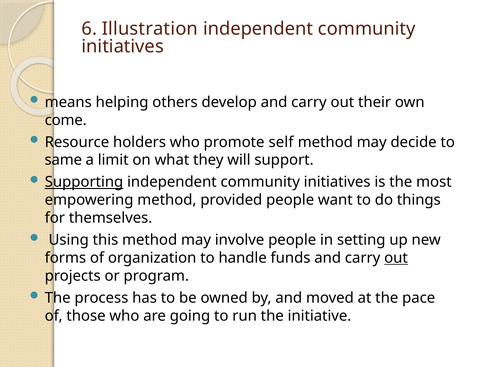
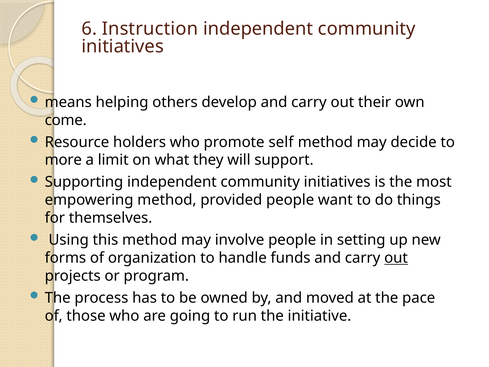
Illustration: Illustration -> Instruction
same: same -> more
Supporting underline: present -> none
